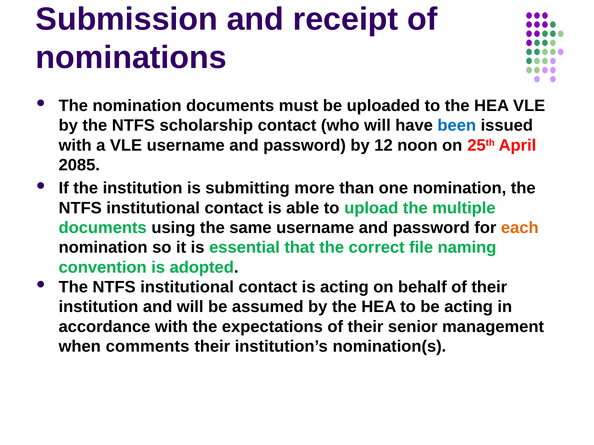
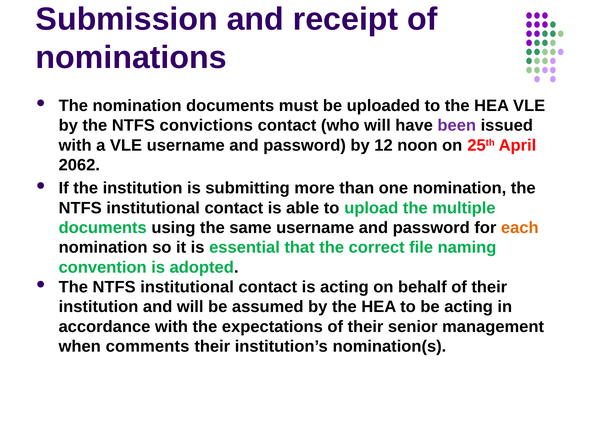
scholarship: scholarship -> convictions
been colour: blue -> purple
2085: 2085 -> 2062
